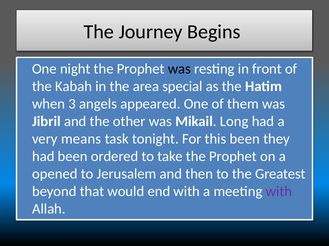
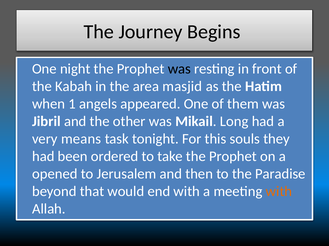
special: special -> masjid
3: 3 -> 1
this been: been -> souls
Greatest: Greatest -> Paradise
with at (279, 192) colour: purple -> orange
